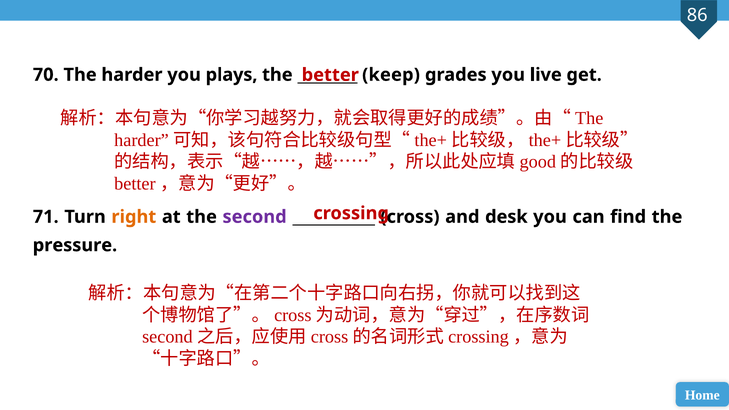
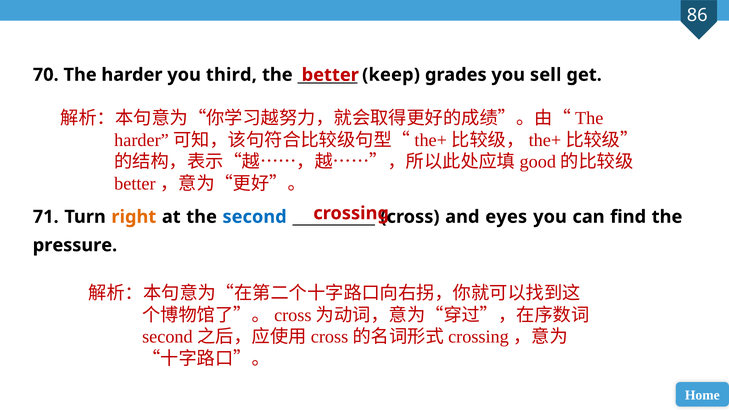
plays: plays -> third
live: live -> sell
second colour: purple -> blue
desk: desk -> eyes
